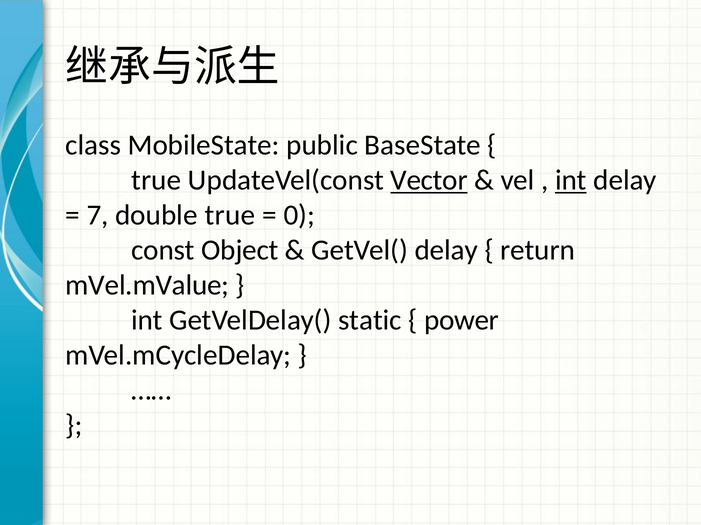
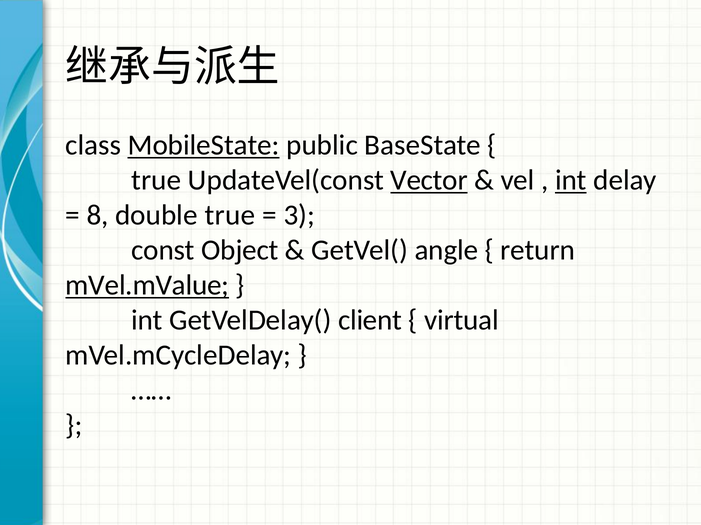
MobileState underline: none -> present
7: 7 -> 8
0: 0 -> 3
GetVel( delay: delay -> angle
mVel.mValue underline: none -> present
static: static -> client
power: power -> virtual
